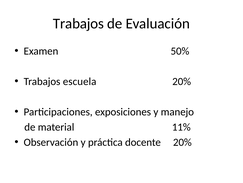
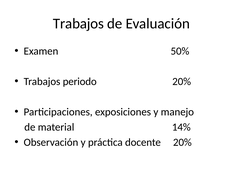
escuela: escuela -> periodo
11%: 11% -> 14%
